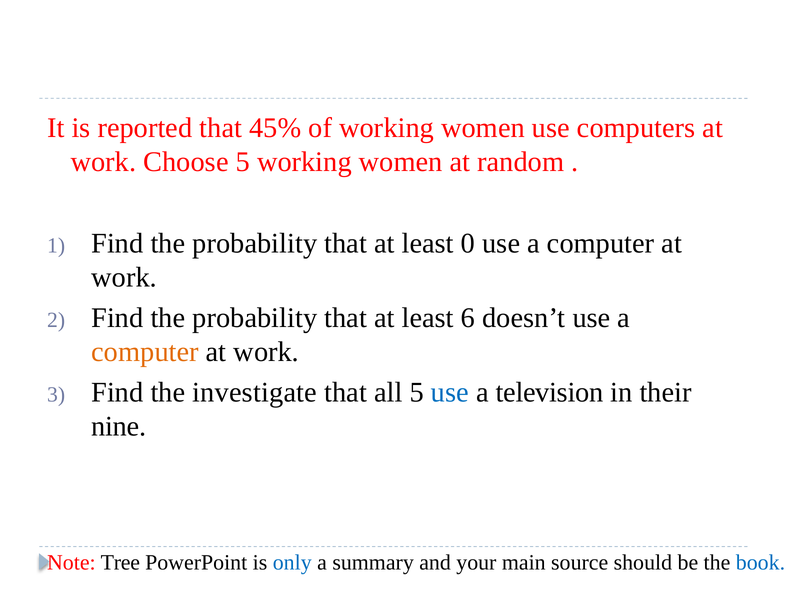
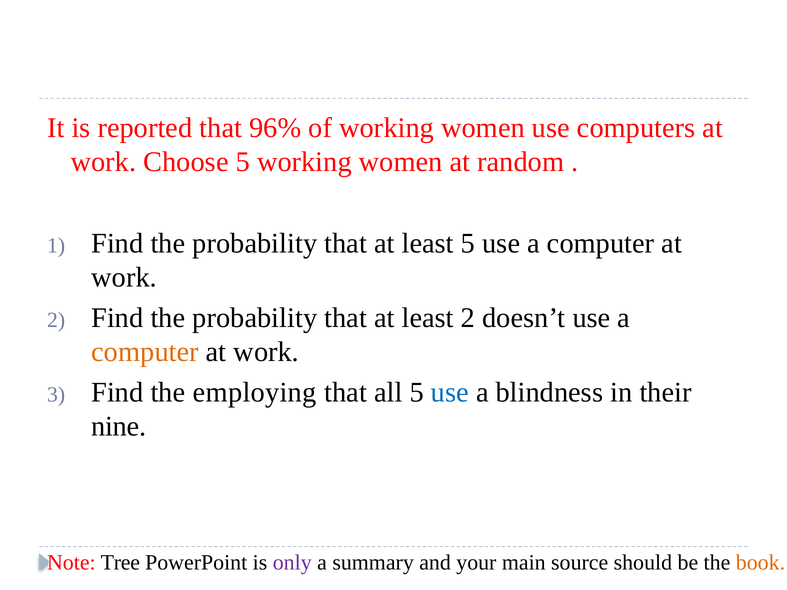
45%: 45% -> 96%
least 0: 0 -> 5
least 6: 6 -> 2
investigate: investigate -> employing
television: television -> blindness
only colour: blue -> purple
book colour: blue -> orange
